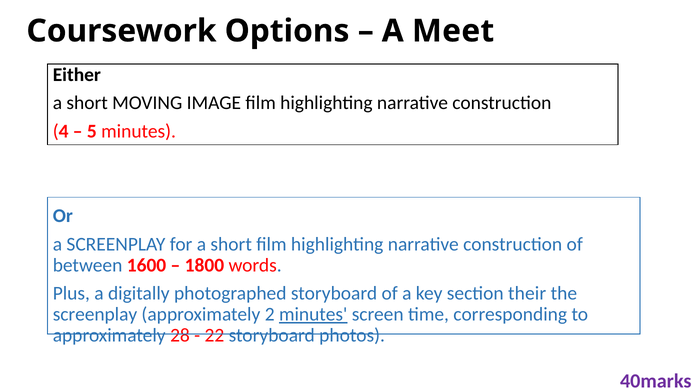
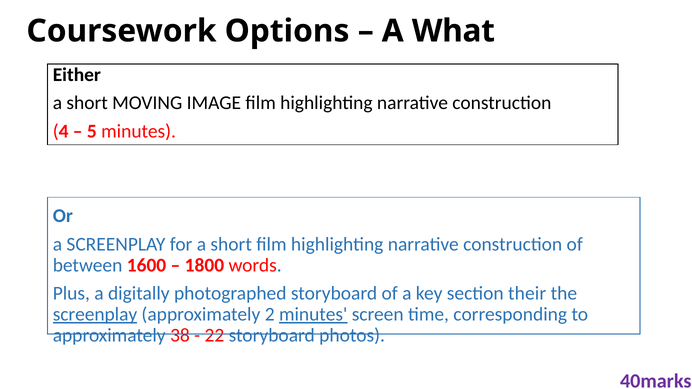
Meet: Meet -> What
screenplay at (95, 315) underline: none -> present
28: 28 -> 38
